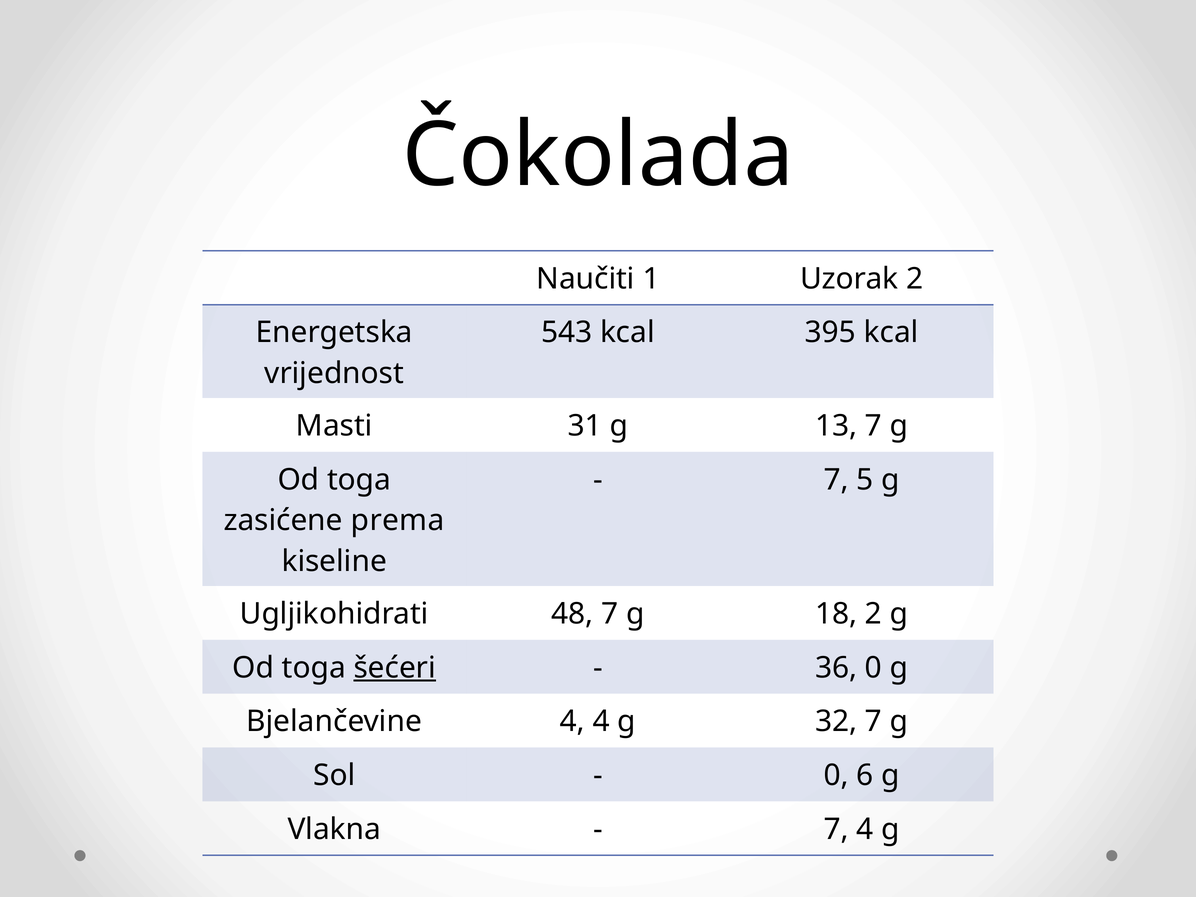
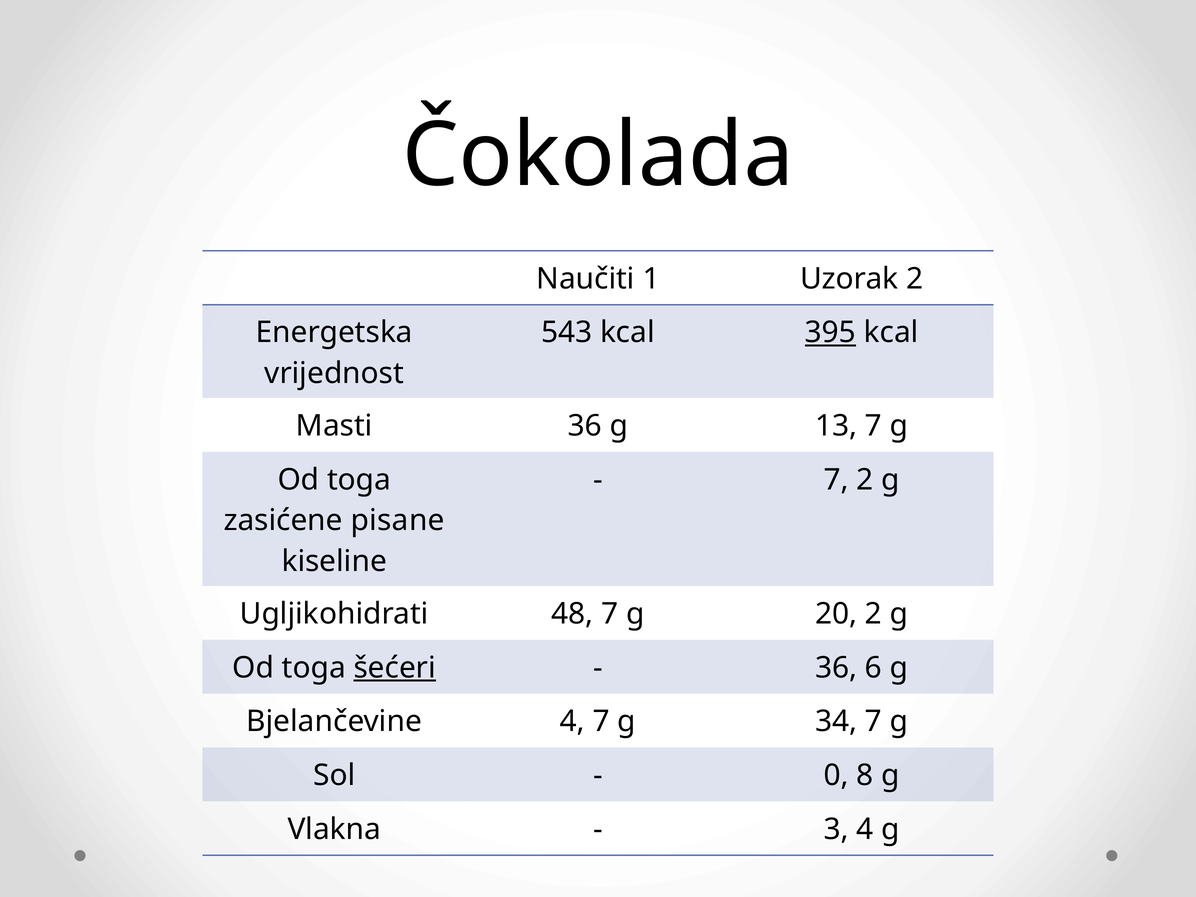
395 underline: none -> present
Masti 31: 31 -> 36
7 5: 5 -> 2
prema: prema -> pisane
18: 18 -> 20
36 0: 0 -> 6
4 4: 4 -> 7
32: 32 -> 34
6: 6 -> 8
7 at (836, 829): 7 -> 3
